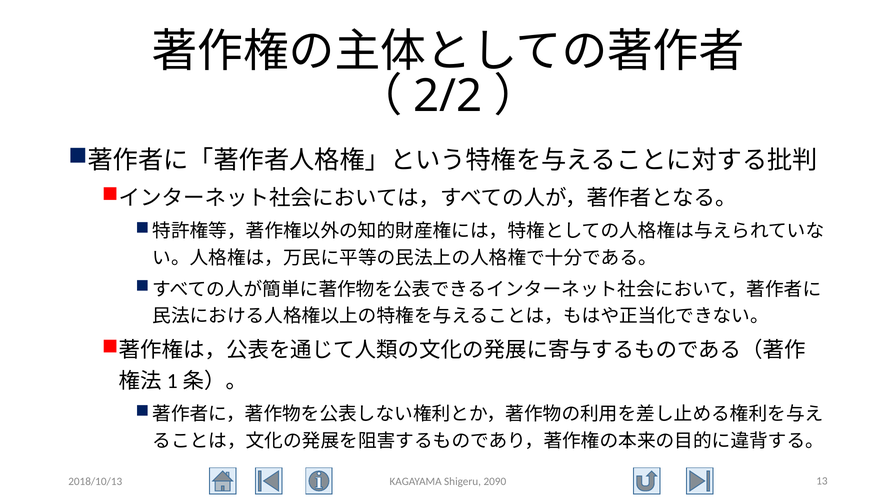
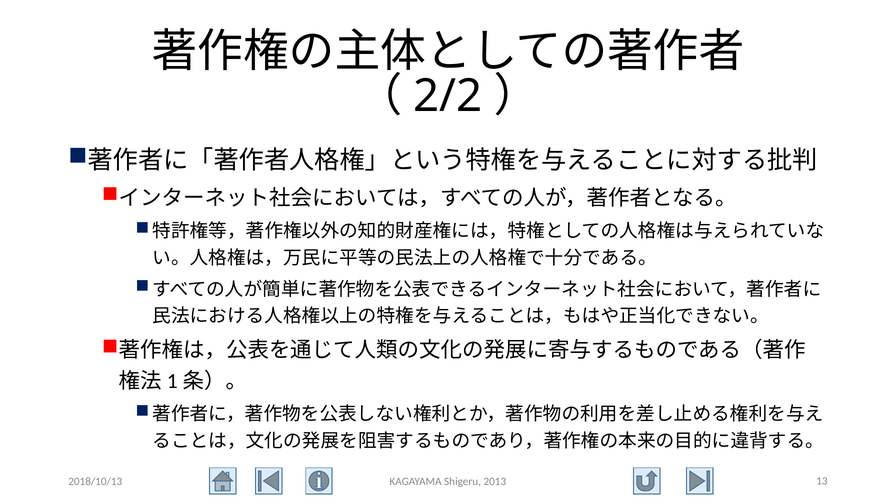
2090: 2090 -> 2013
